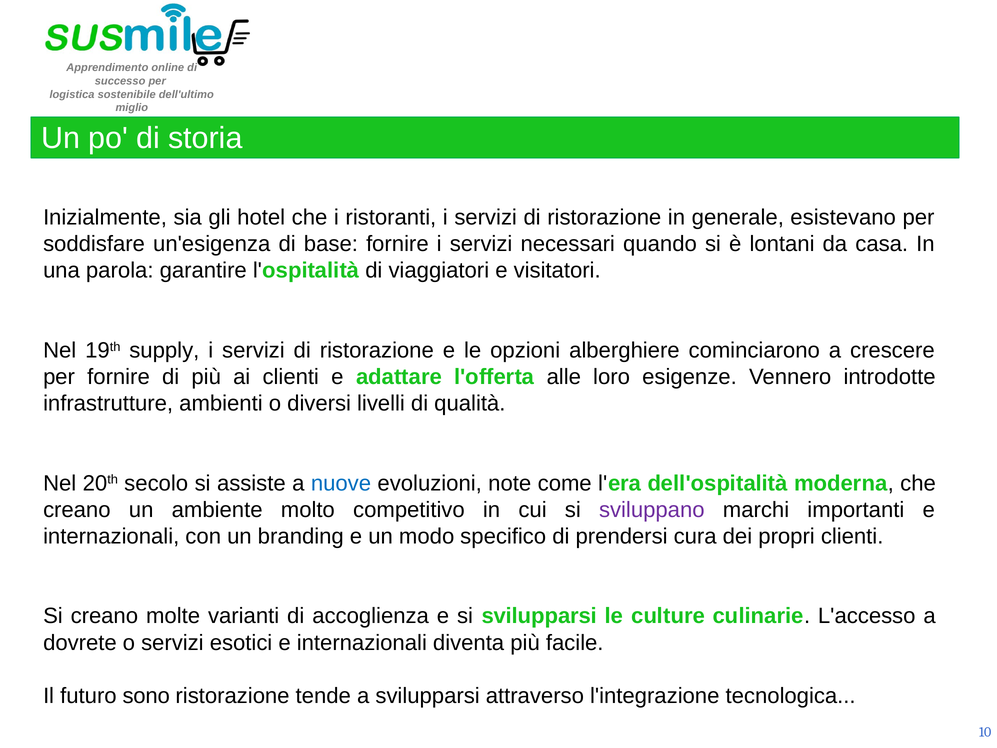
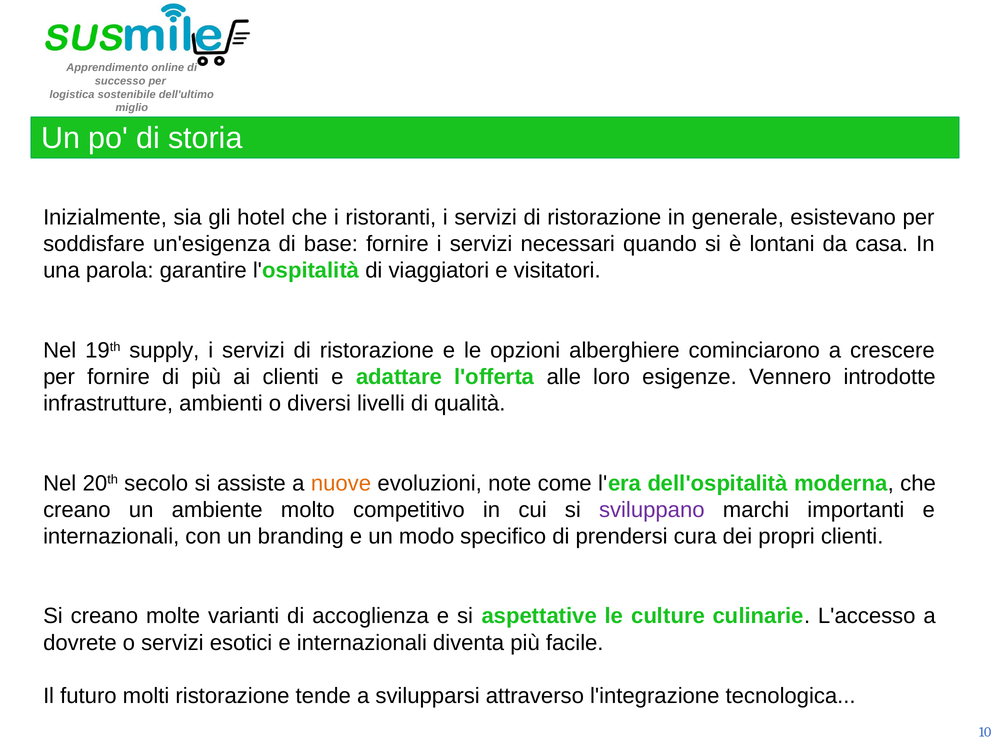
nuove colour: blue -> orange
si svilupparsi: svilupparsi -> aspettative
sono: sono -> molti
